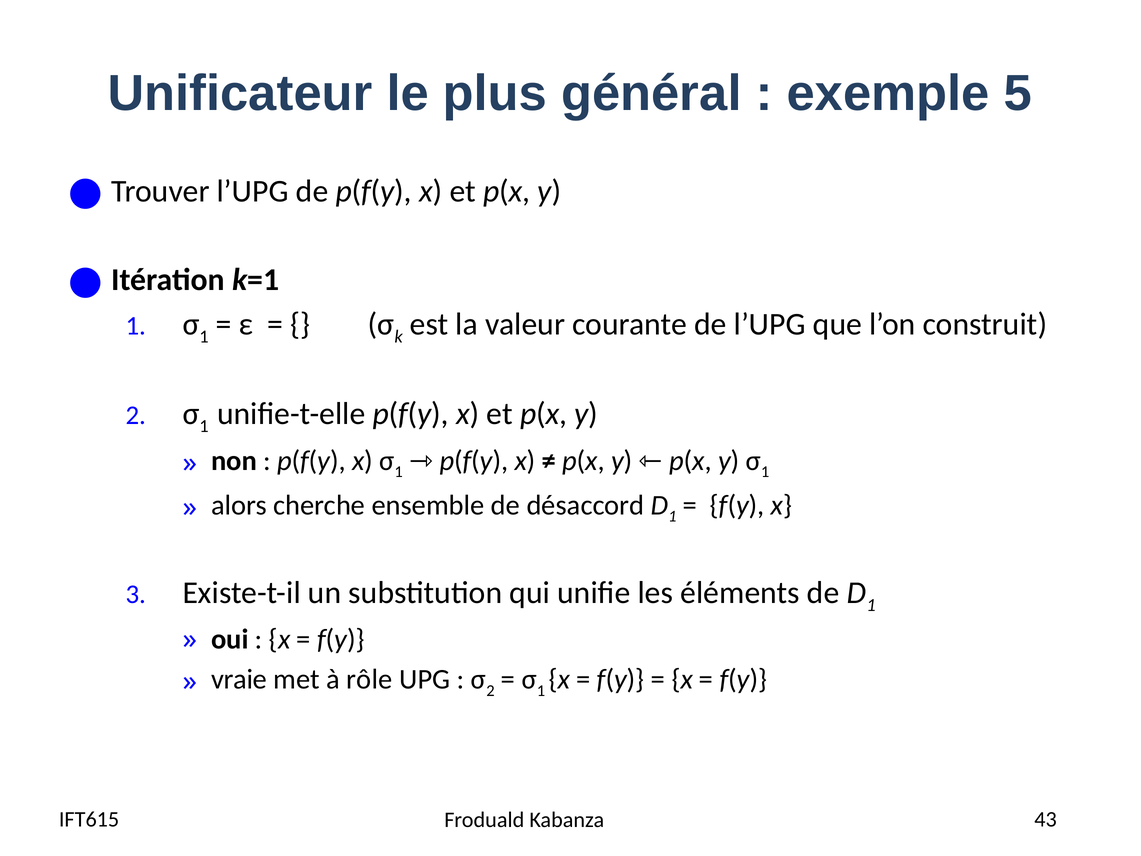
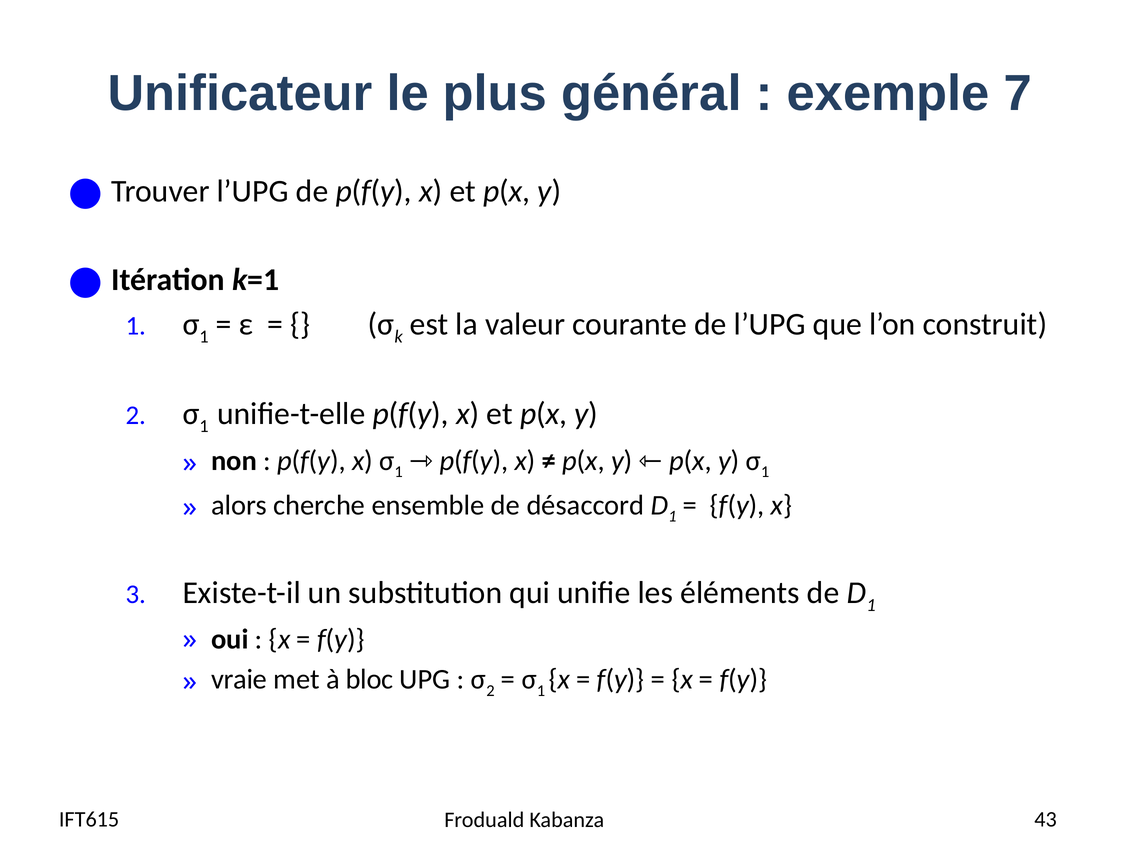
5: 5 -> 7
rôle: rôle -> bloc
